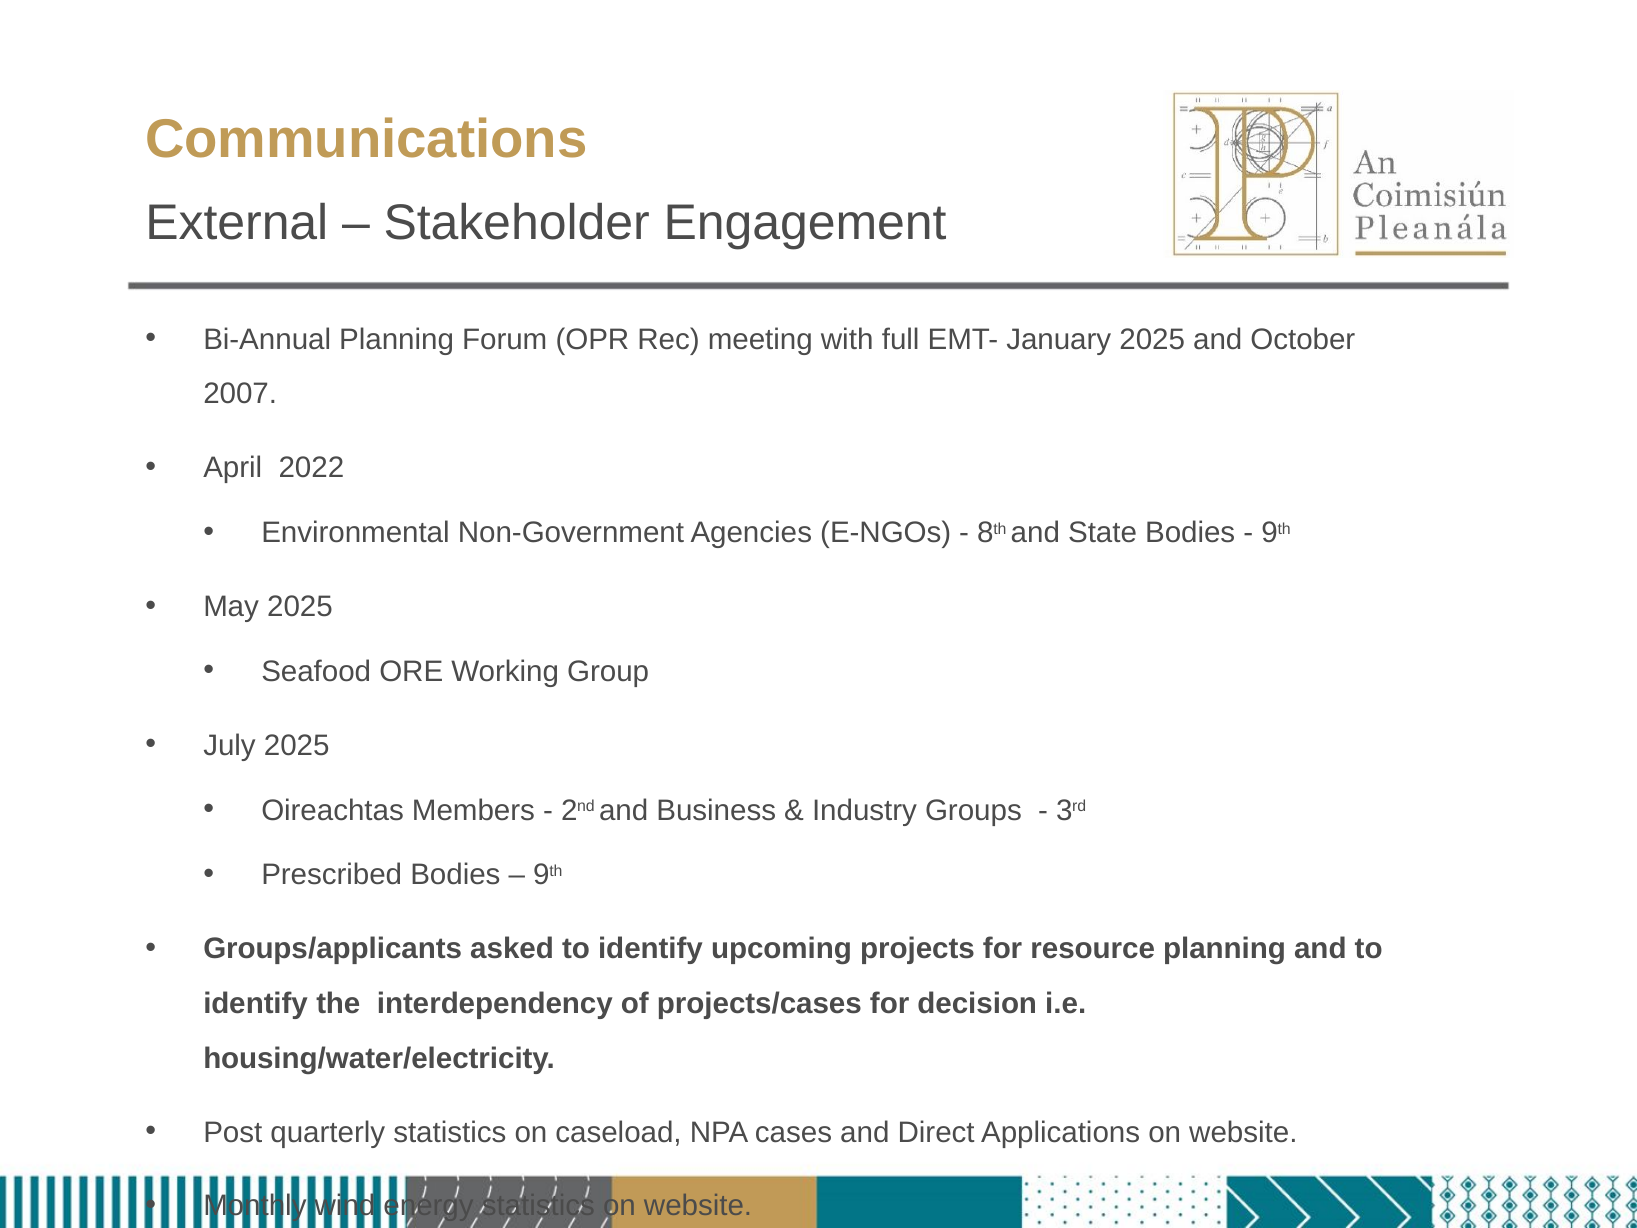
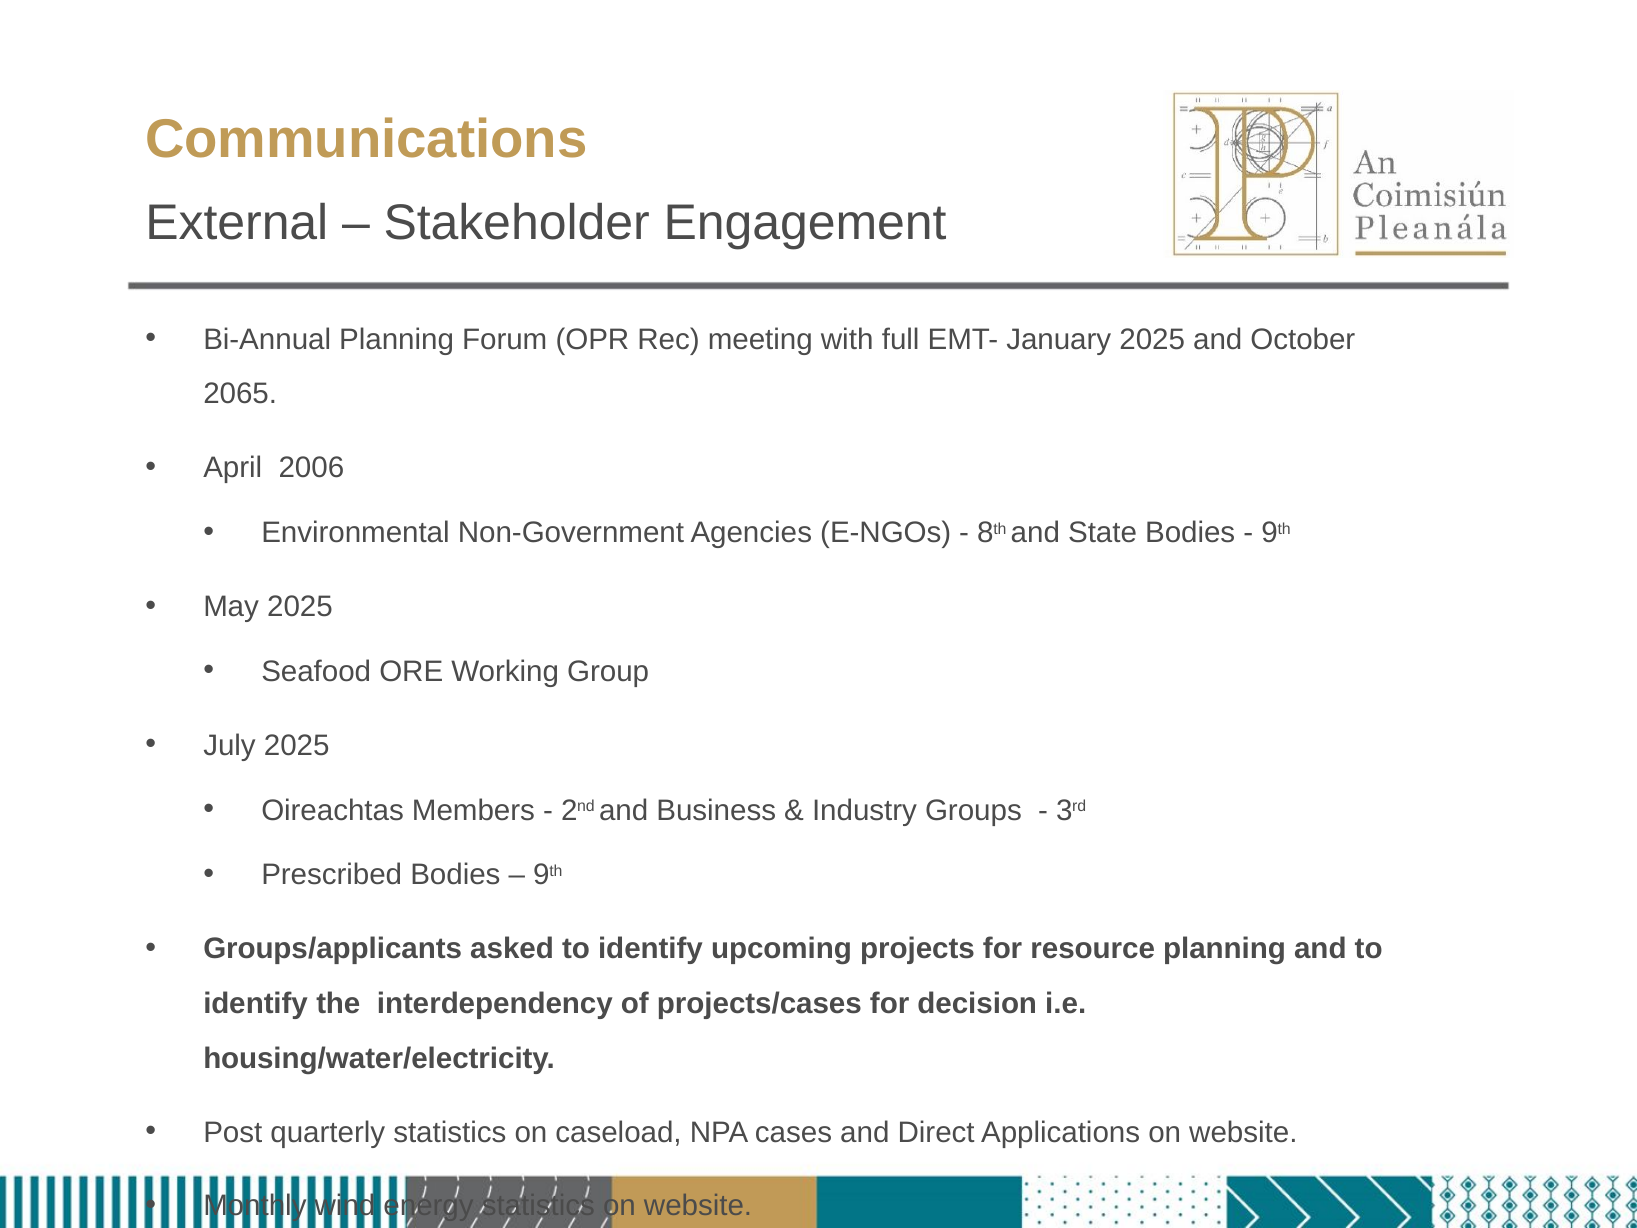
2007: 2007 -> 2065
2022: 2022 -> 2006
